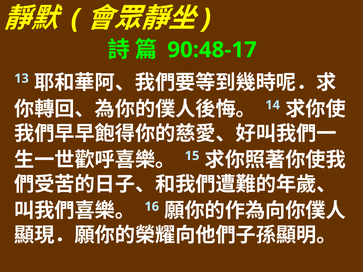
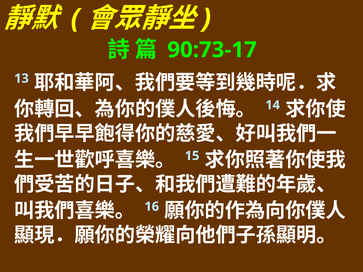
90:48-17: 90:48-17 -> 90:73-17
